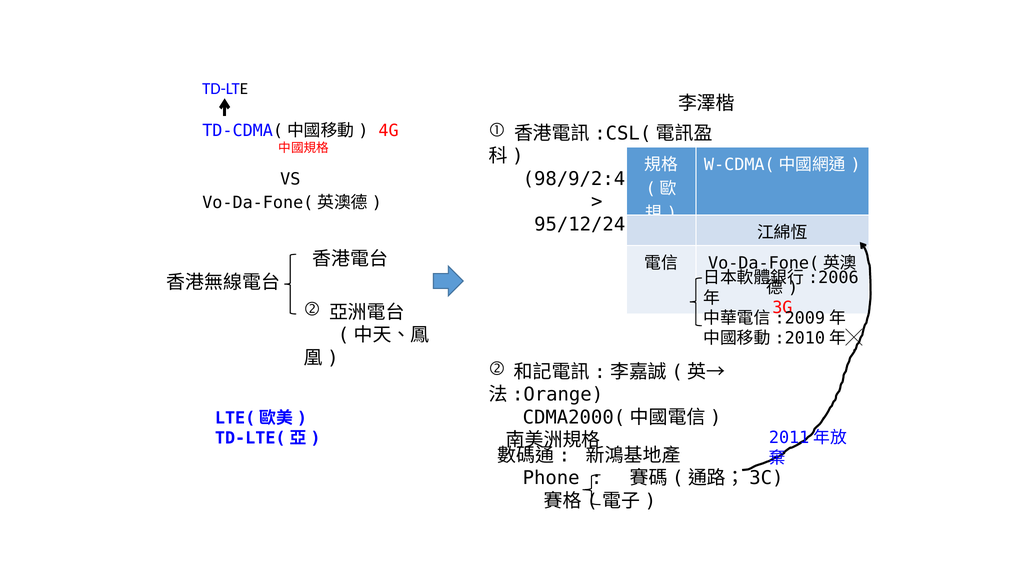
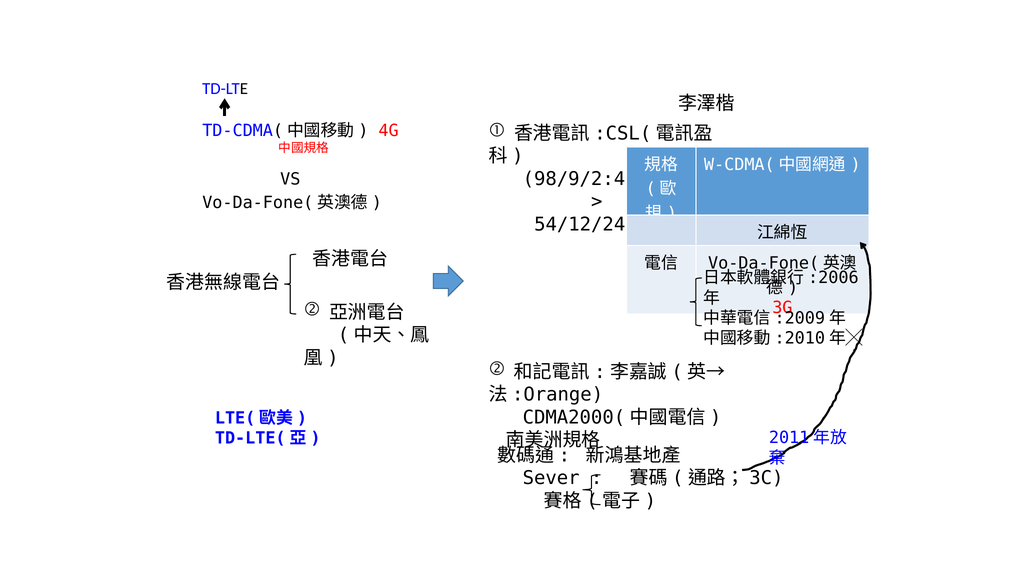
95/12/24: 95/12/24 -> 54/12/24
Phone: Phone -> Sever
